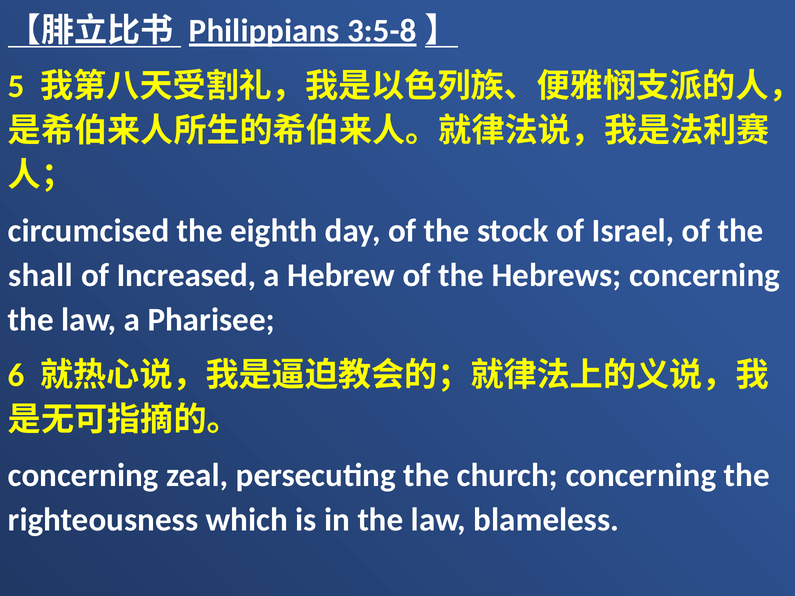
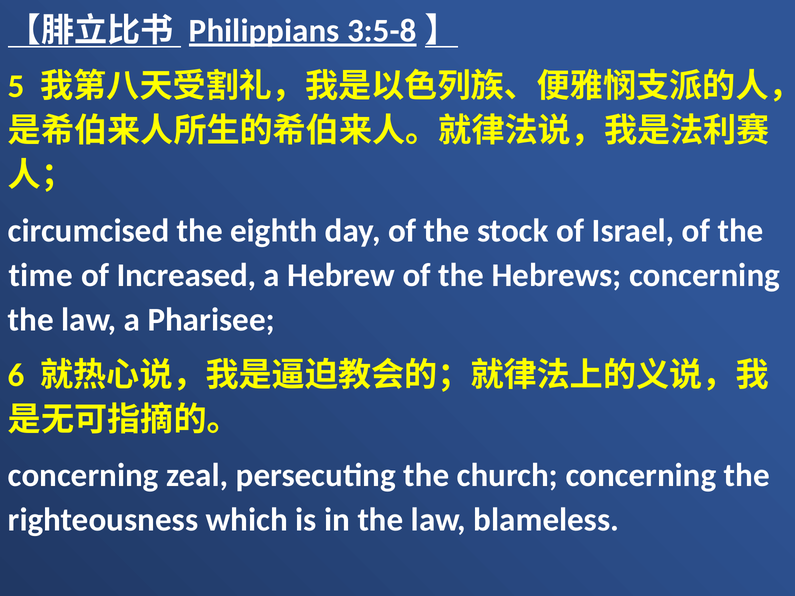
shall: shall -> time
